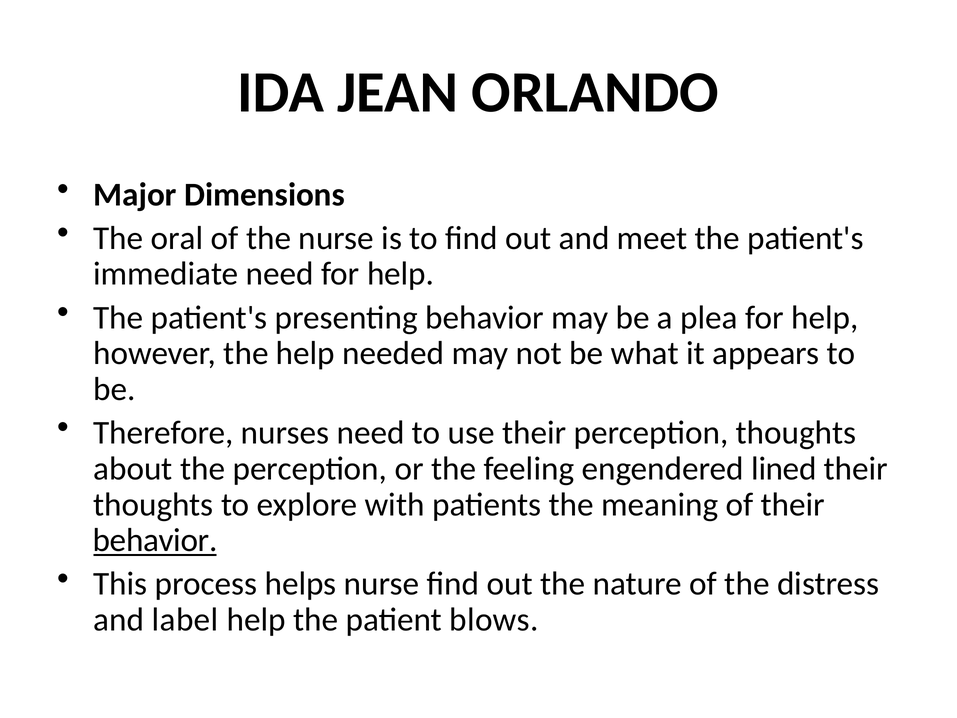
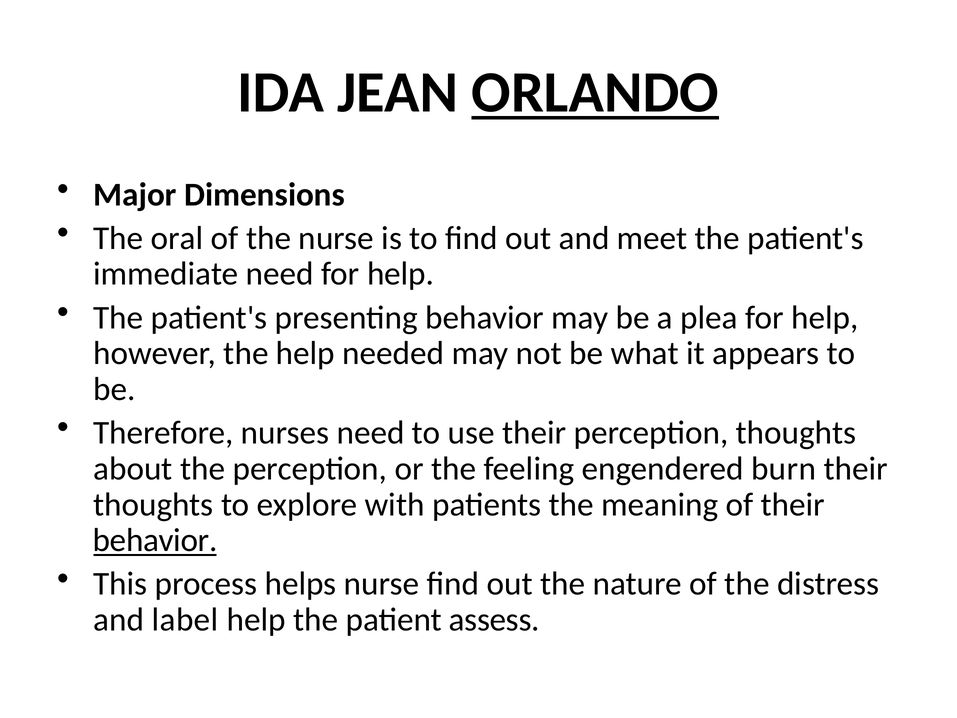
ORLANDO underline: none -> present
lined: lined -> burn
blows: blows -> assess
